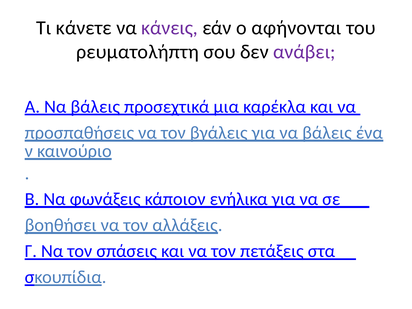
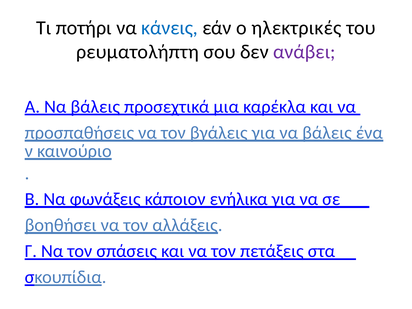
κάνετε: κάνετε -> ποτήρι
κάνεις colour: purple -> blue
αφήνονται: αφήνονται -> ηλεκτρικές
